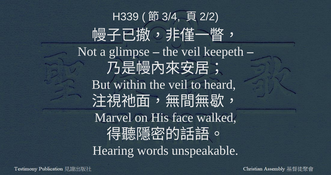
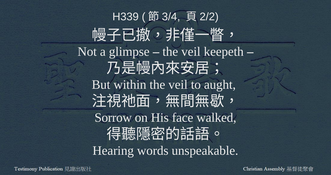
heard: heard -> aught
Marvel: Marvel -> Sorrow
